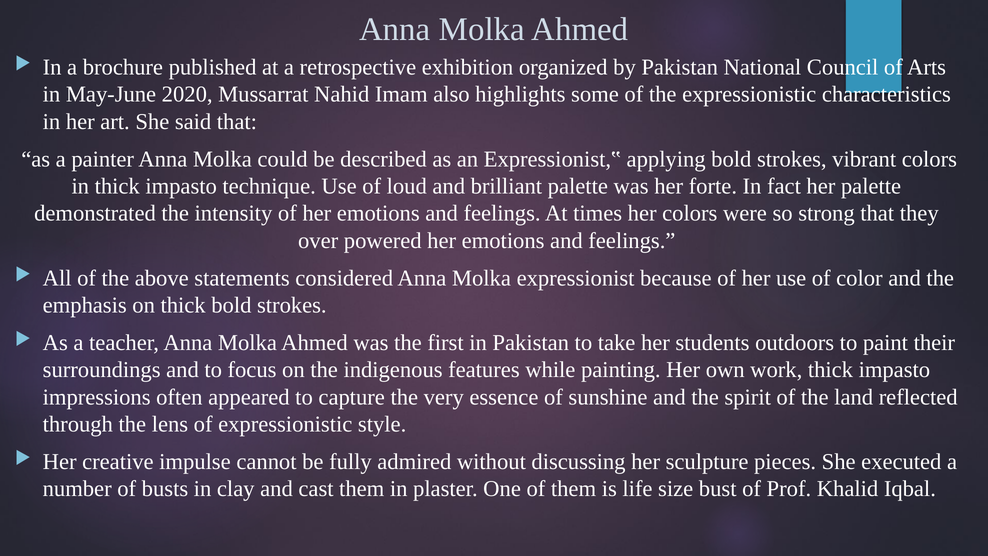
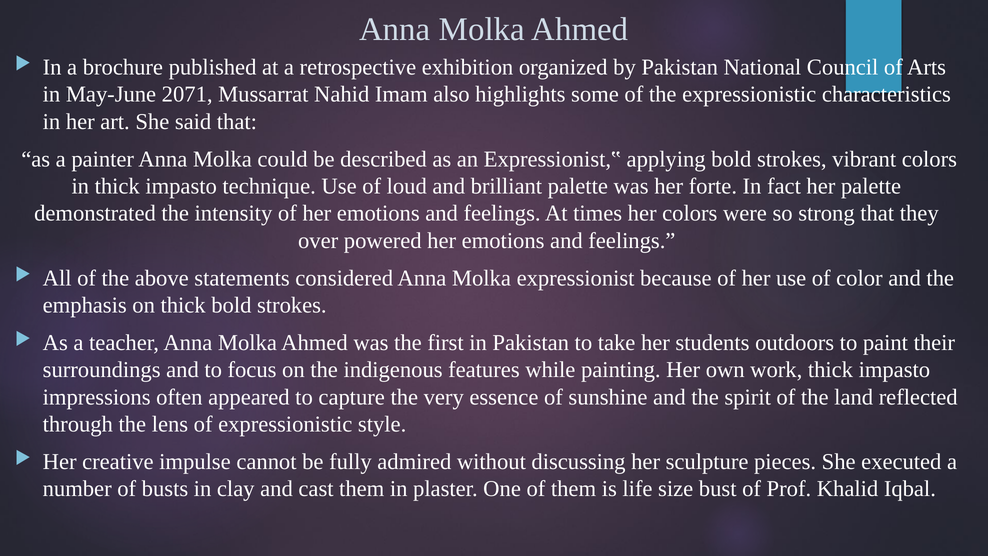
2020: 2020 -> 2071
